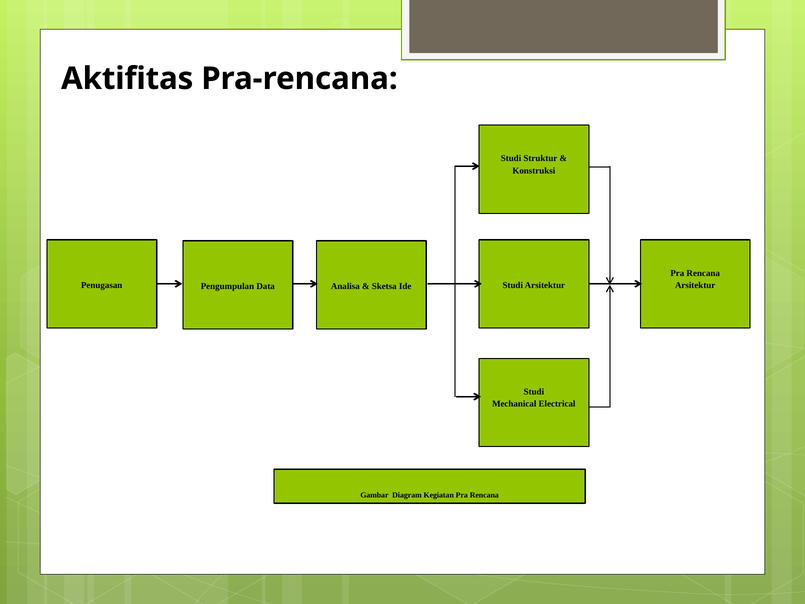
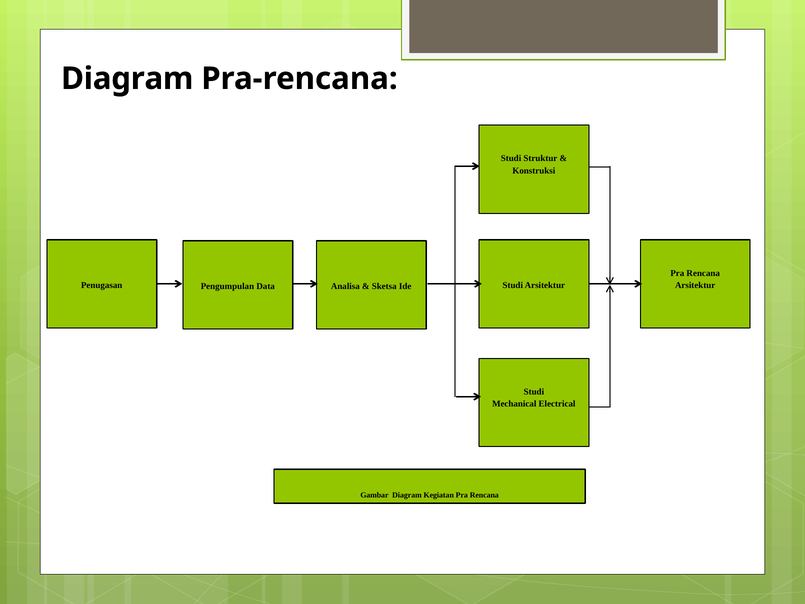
Aktifitas at (127, 79): Aktifitas -> Diagram
